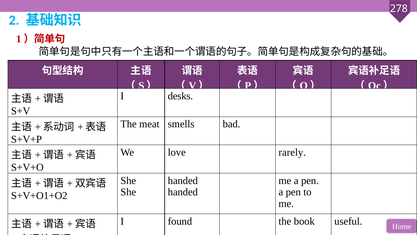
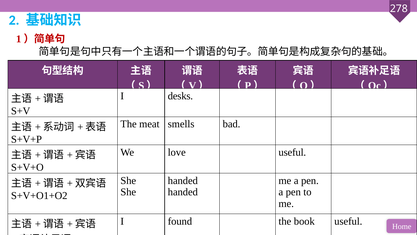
love rarely: rarely -> useful
